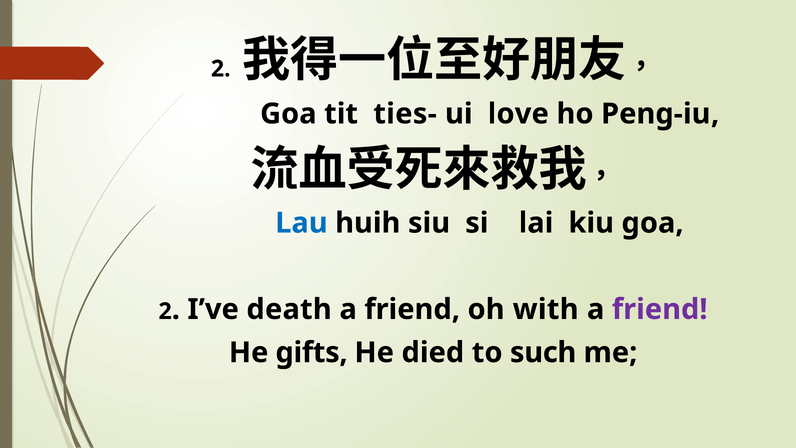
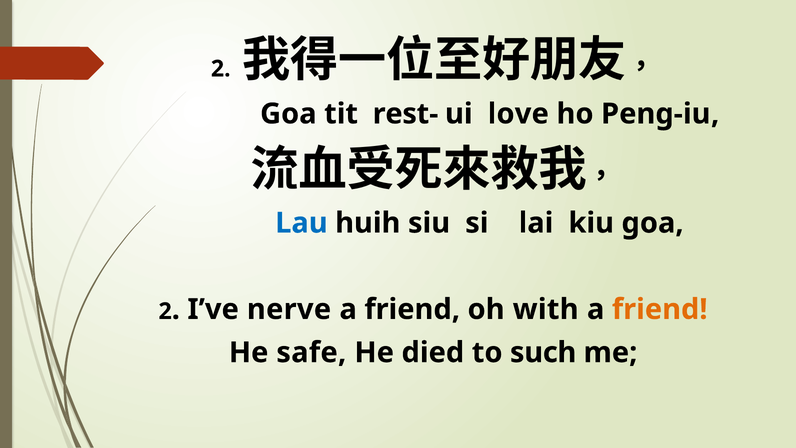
ties-: ties- -> rest-
death: death -> nerve
friend at (660, 309) colour: purple -> orange
gifts: gifts -> safe
